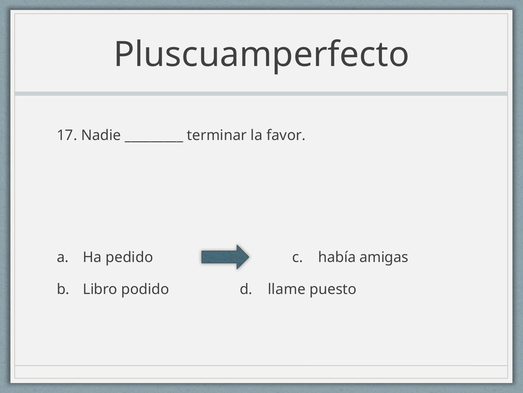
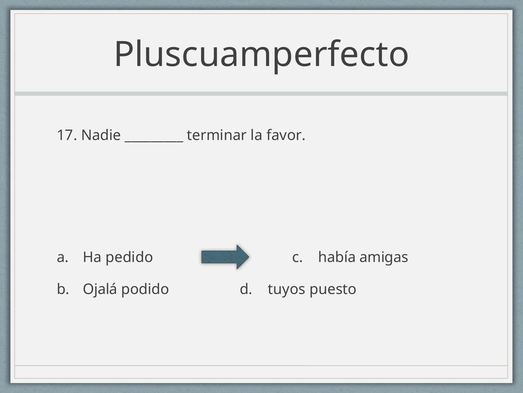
Libro: Libro -> Ojalá
llame: llame -> tuyos
